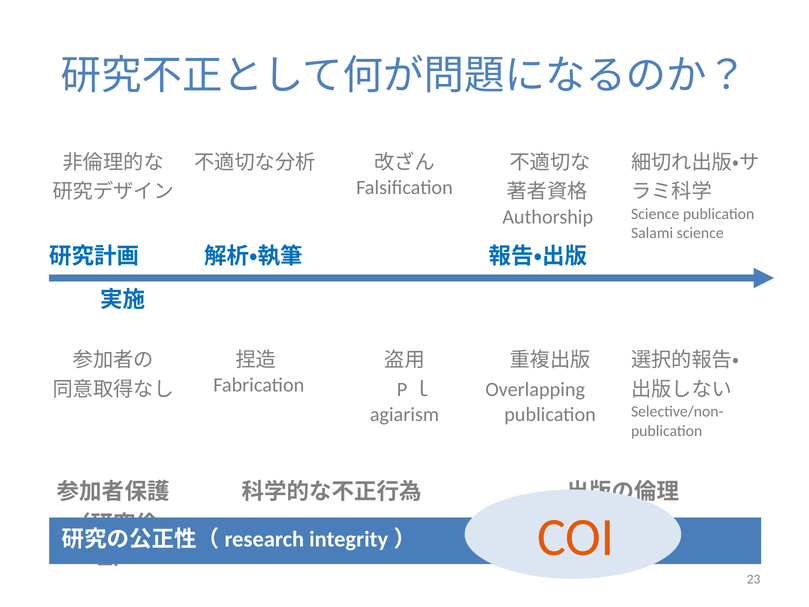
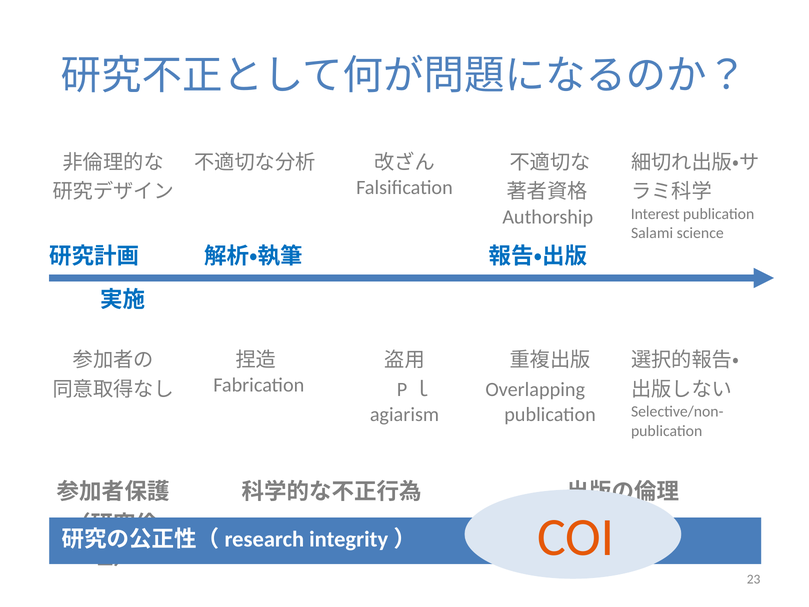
Science at (655, 214): Science -> Interest
